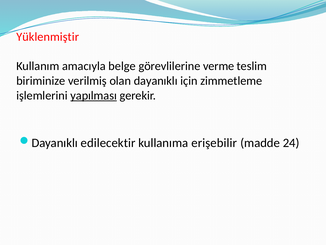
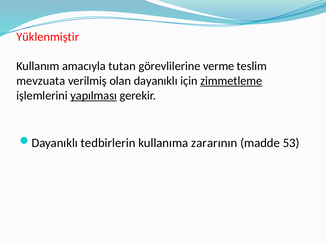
belge: belge -> tutan
biriminize: biriminize -> mevzuata
zimmetleme underline: none -> present
edilecektir: edilecektir -> tedbirlerin
erişebilir: erişebilir -> zararının
24: 24 -> 53
